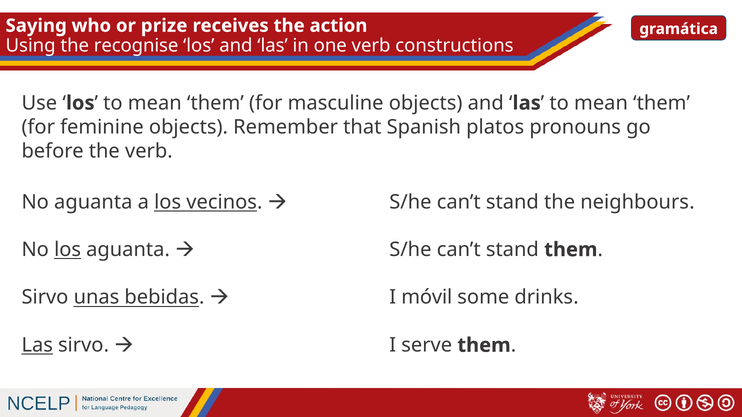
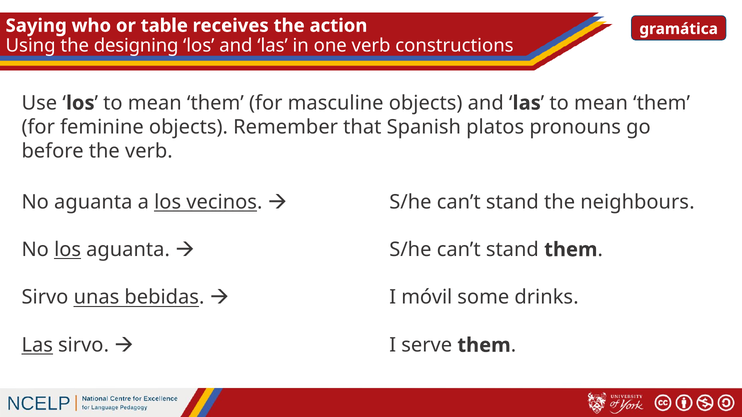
prize: prize -> table
recognise: recognise -> designing
